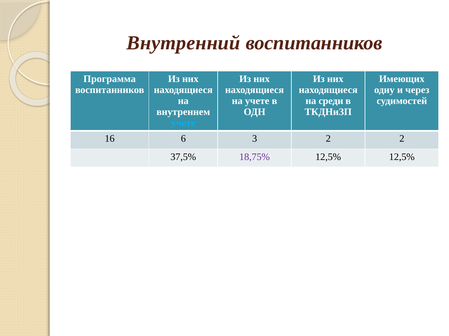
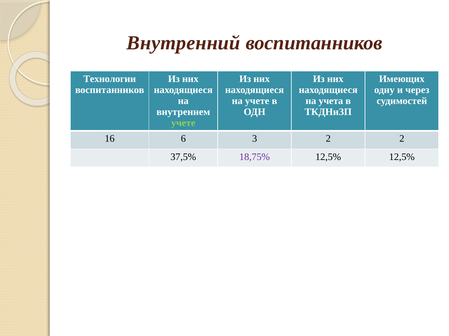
Программа: Программа -> Технологии
среди: среди -> учета
учете at (183, 123) colour: light blue -> light green
